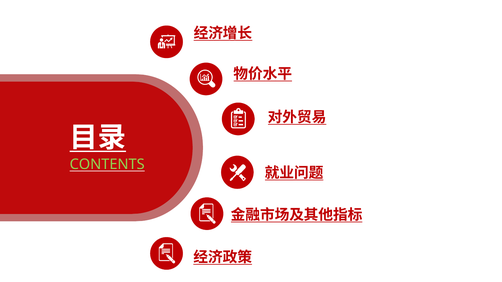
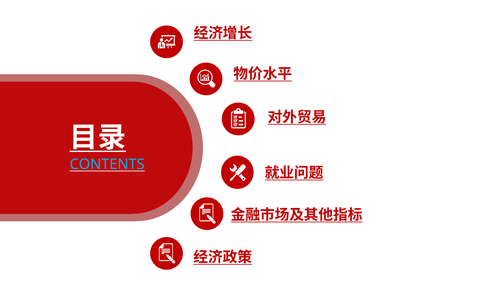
CONTENTS colour: light green -> light blue
